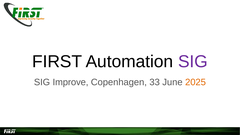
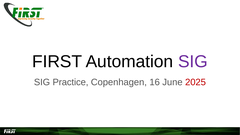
Improve: Improve -> Practice
33: 33 -> 16
2025 colour: orange -> red
